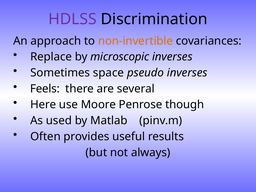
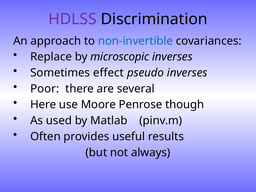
non-invertible colour: orange -> blue
space: space -> effect
Feels: Feels -> Poor
